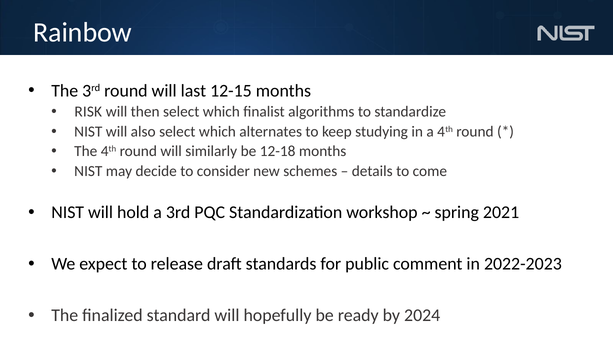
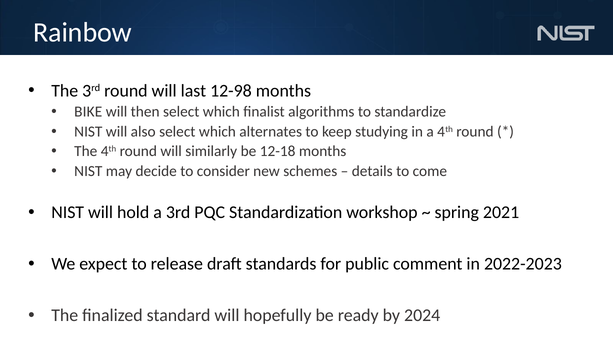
12-15: 12-15 -> 12-98
RISK: RISK -> BIKE
